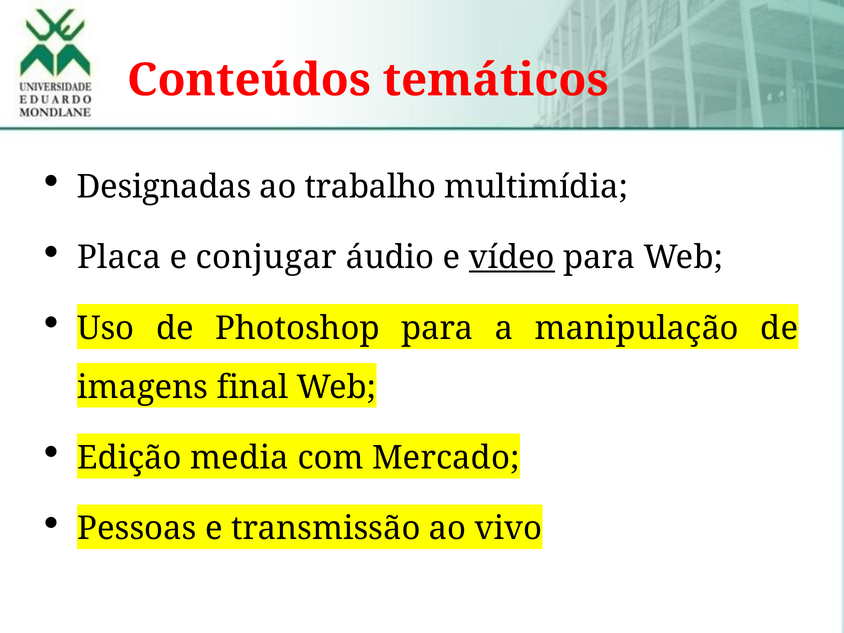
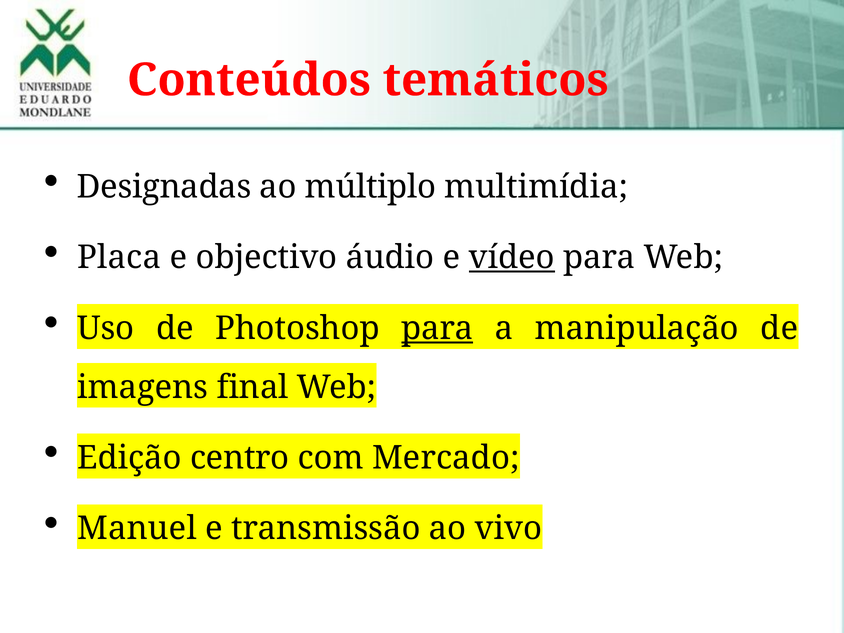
trabalho: trabalho -> múltiplo
conjugar: conjugar -> objectivo
para at (437, 328) underline: none -> present
media: media -> centro
Pessoas: Pessoas -> Manuel
